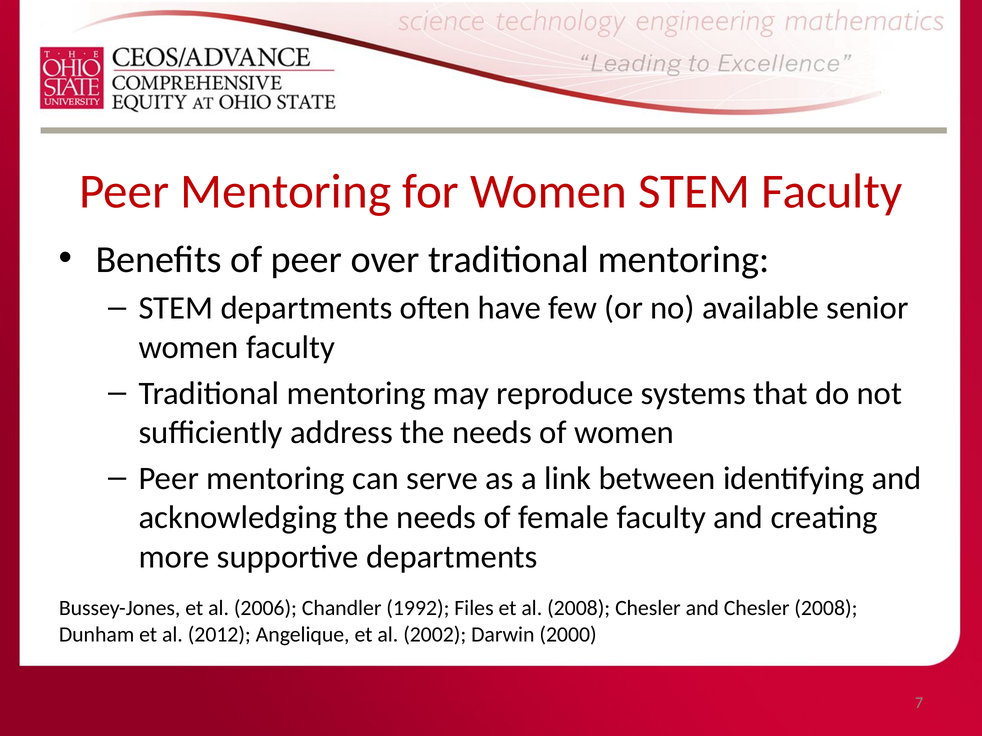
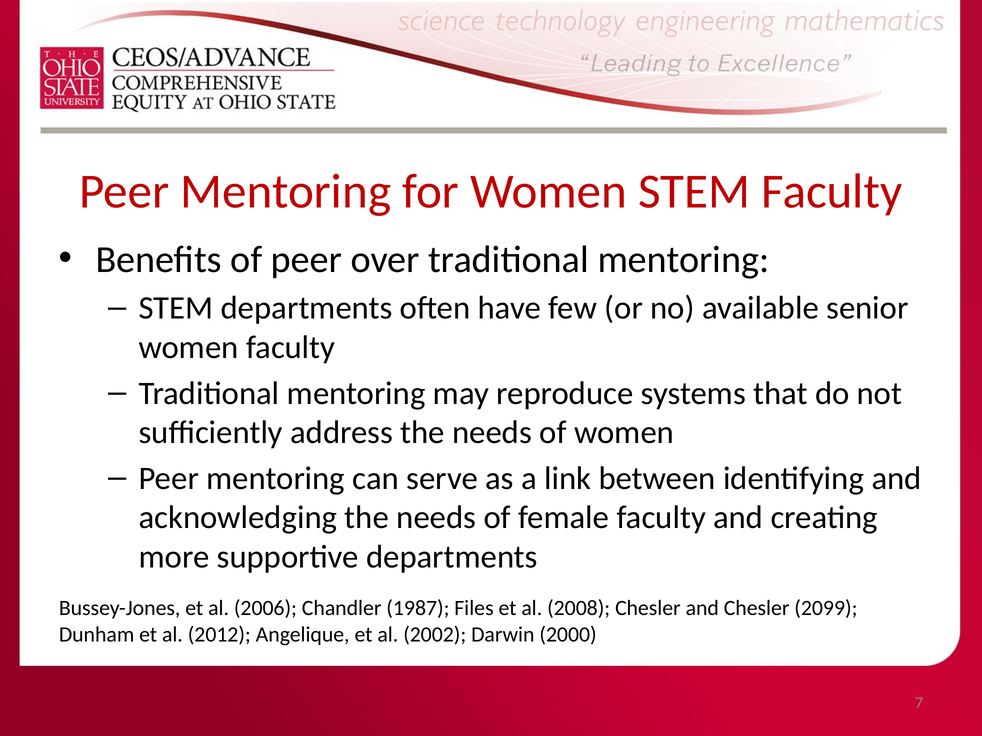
1992: 1992 -> 1987
Chesler 2008: 2008 -> 2099
